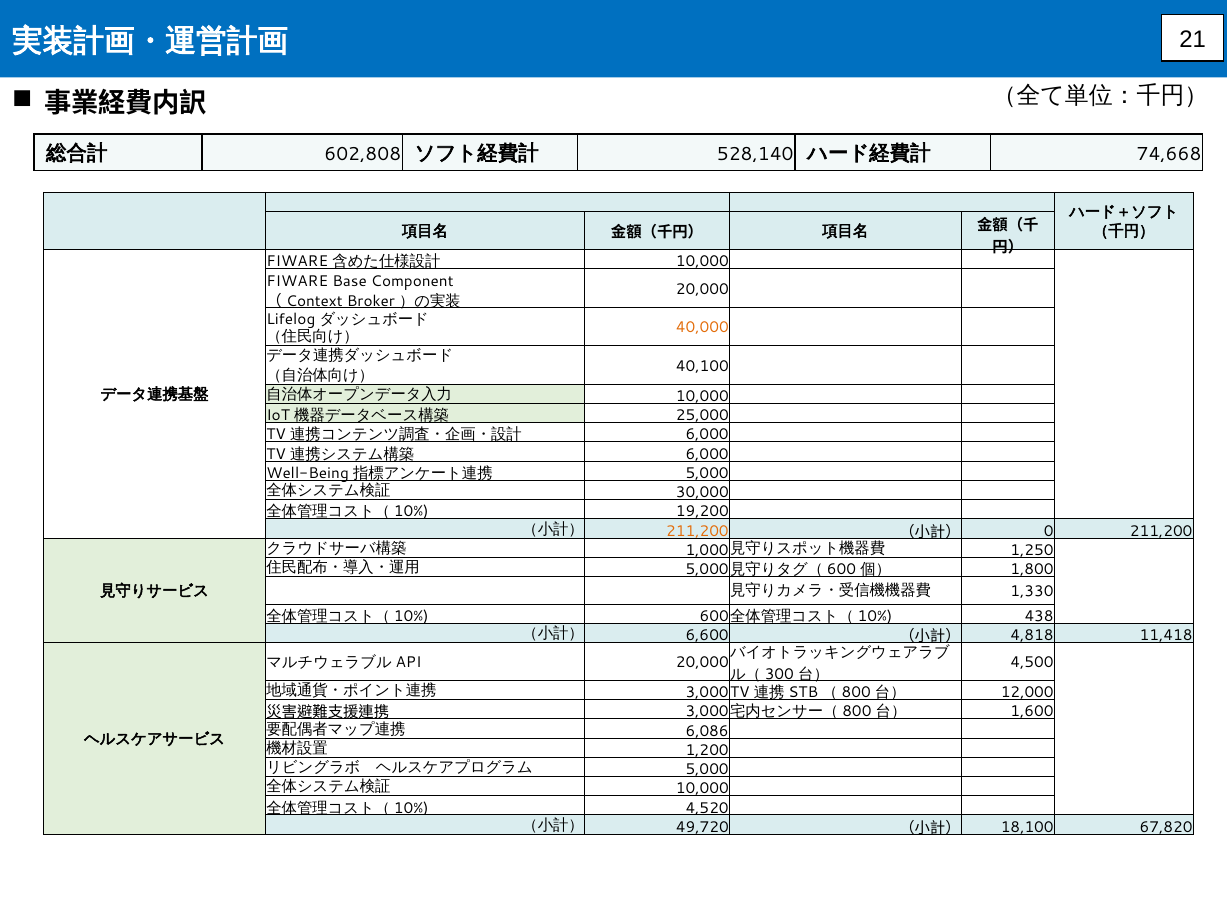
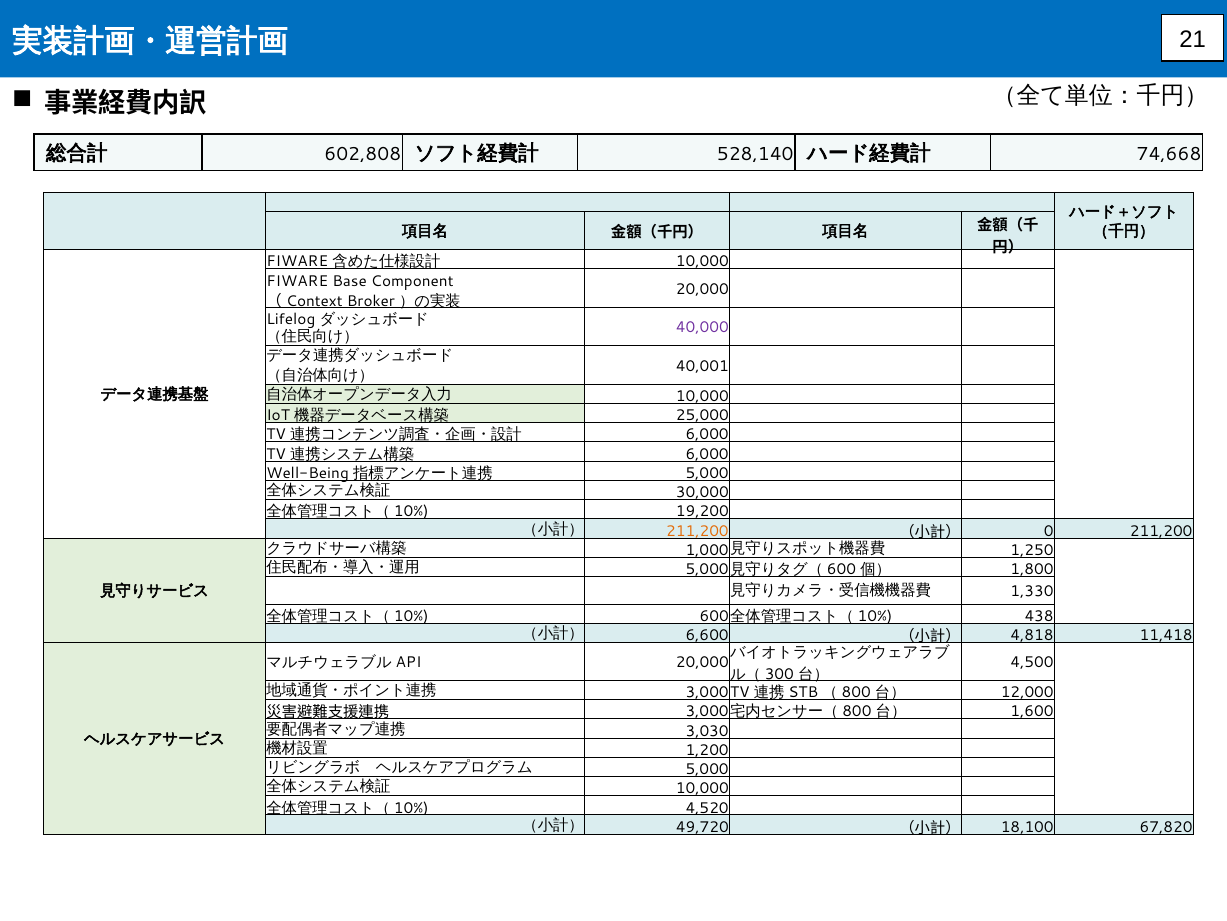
40,000 colour: orange -> purple
40,100: 40,100 -> 40,001
6,086: 6,086 -> 3,030
